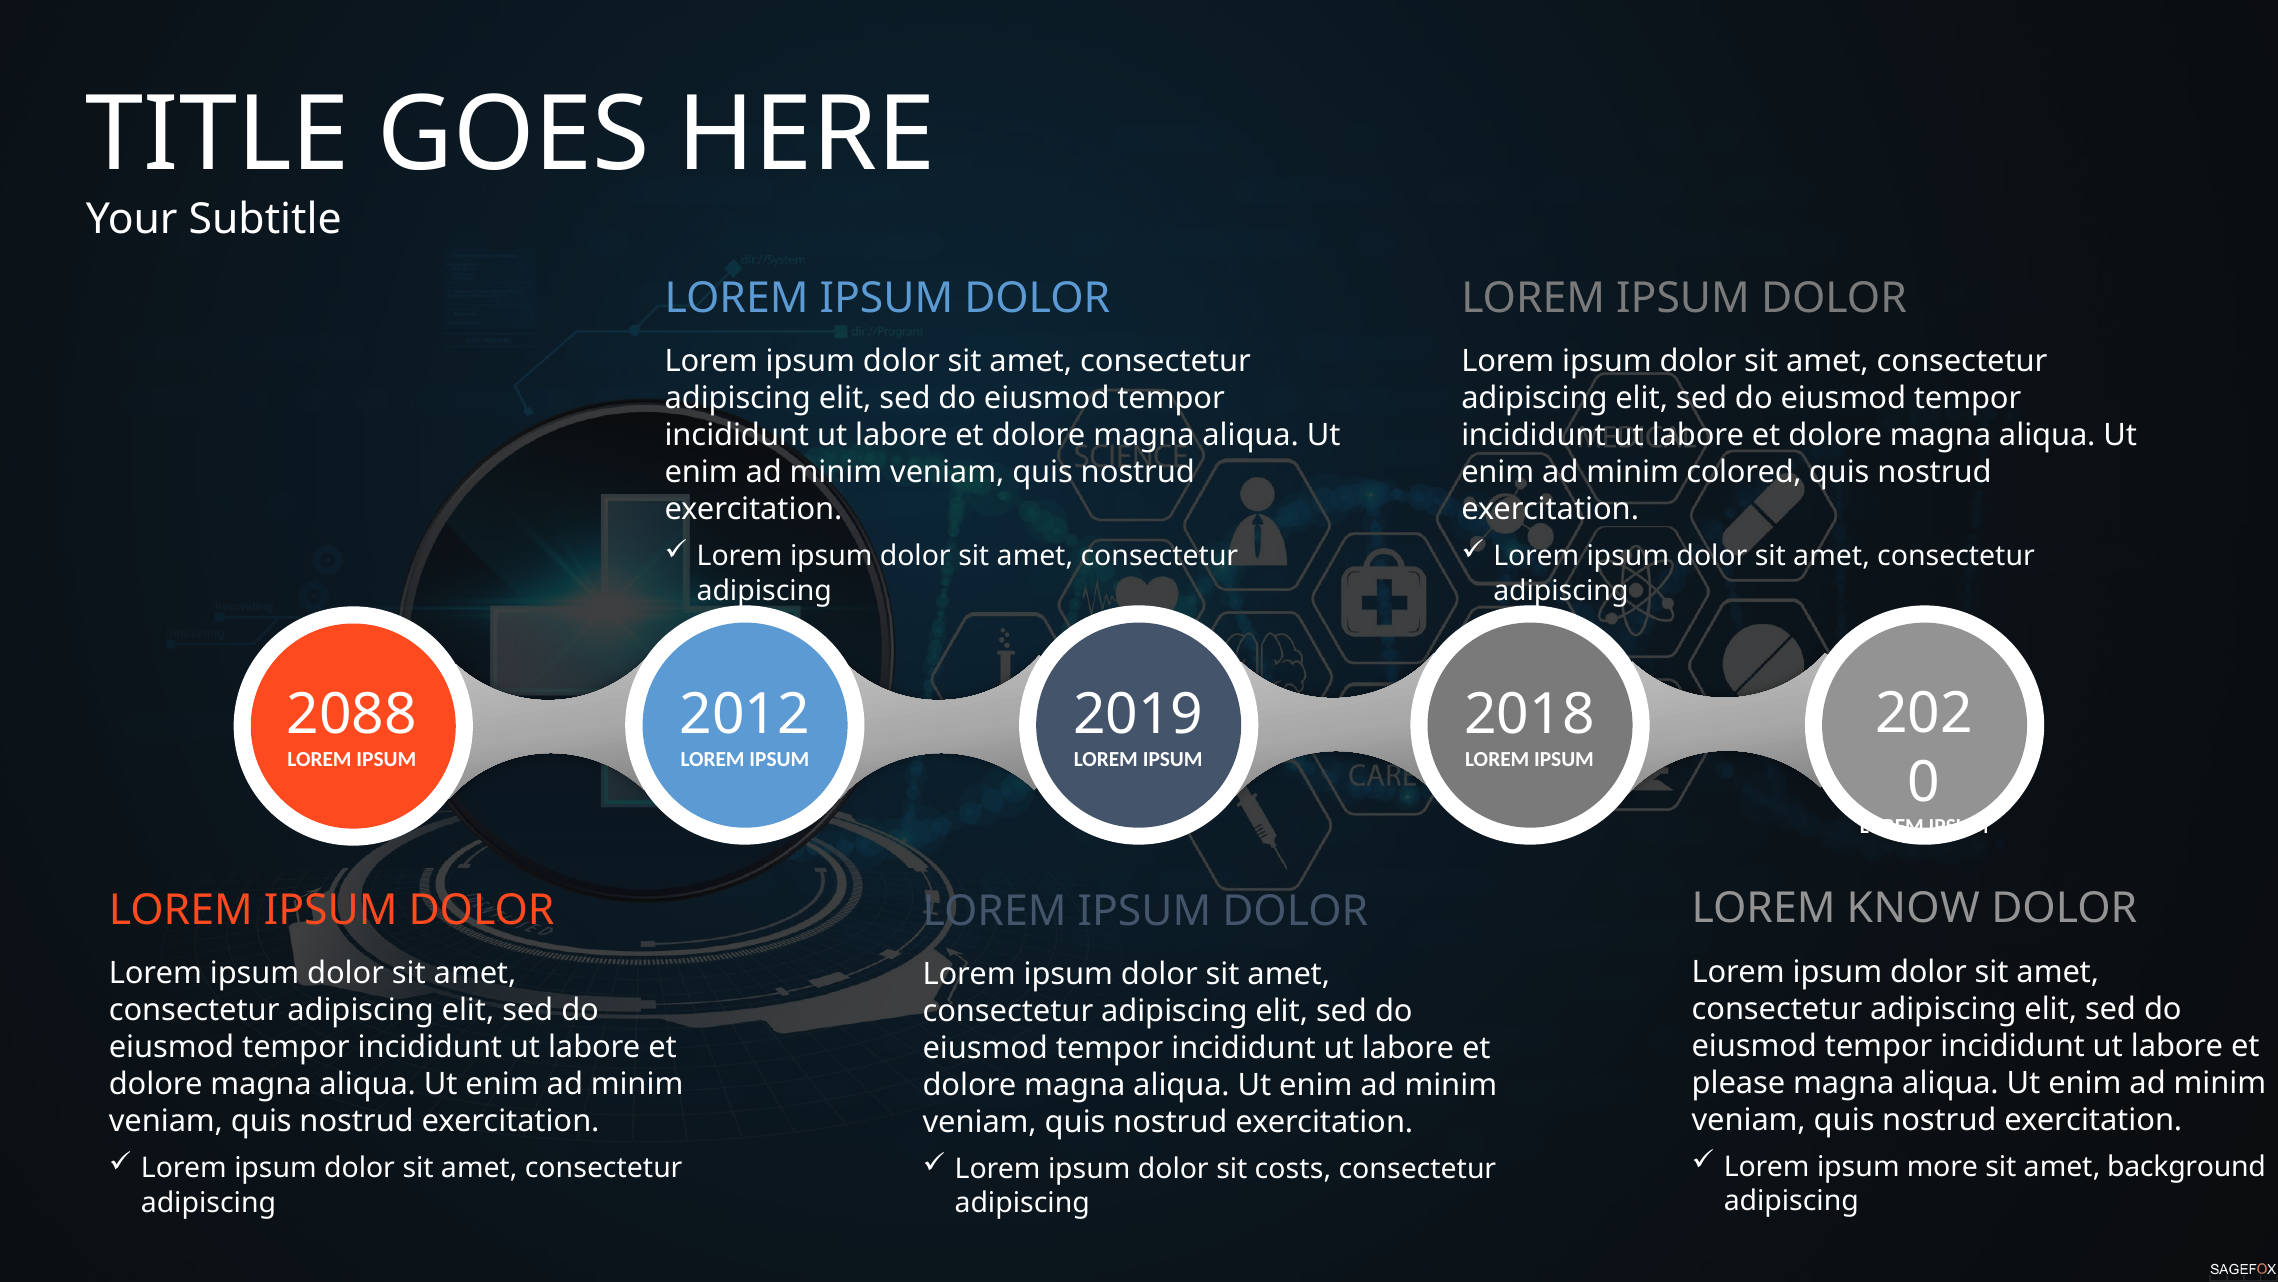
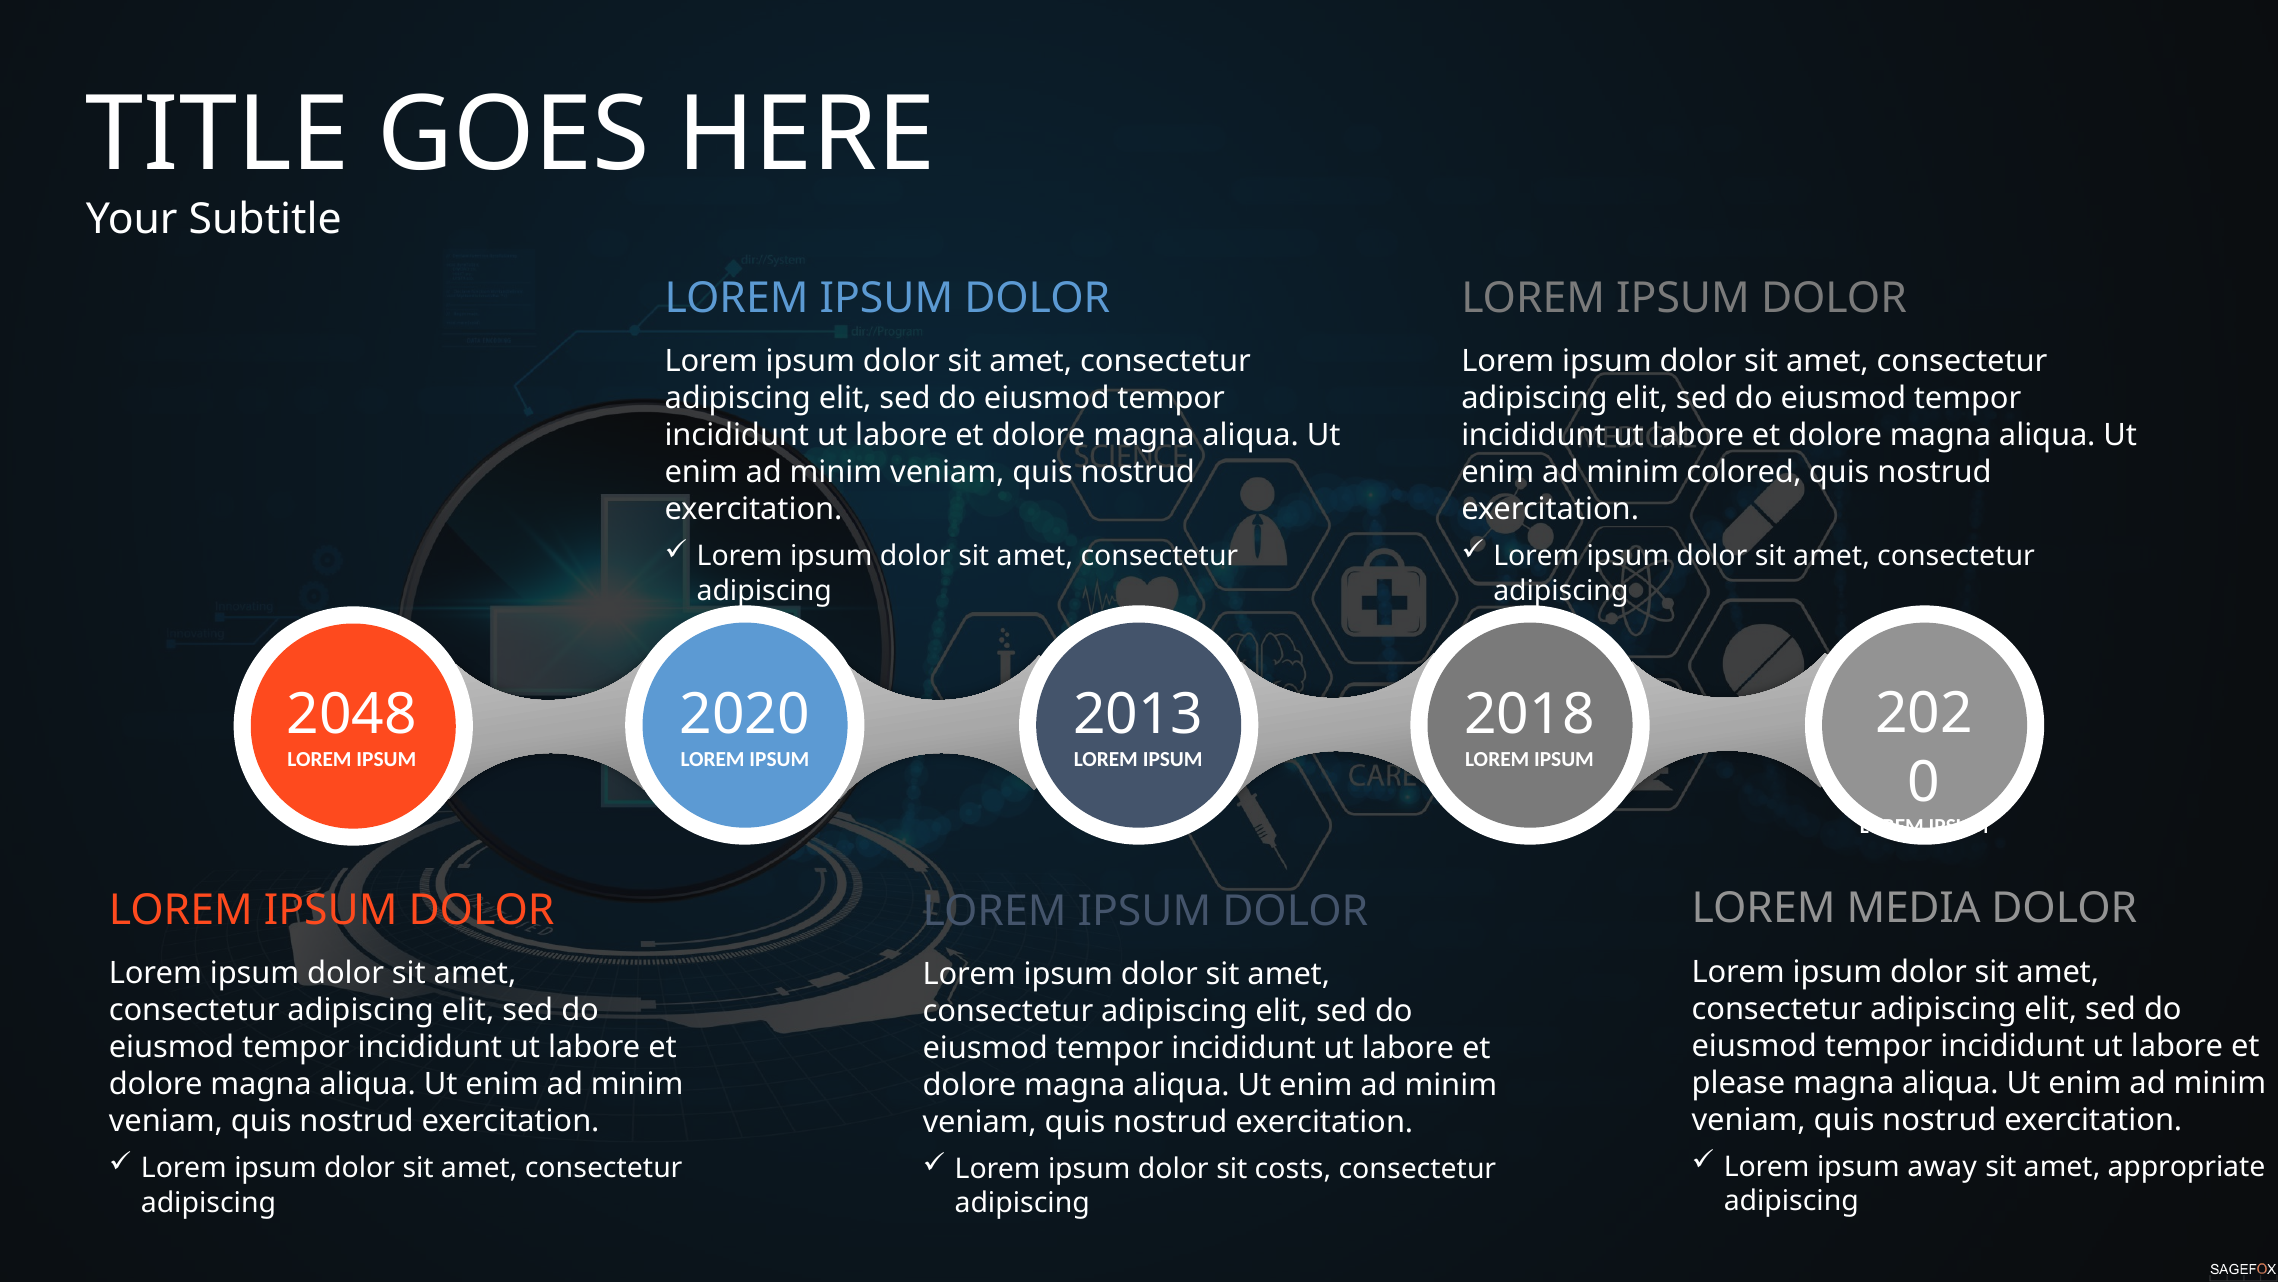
2088: 2088 -> 2048
2012: 2012 -> 2020
2019: 2019 -> 2013
KNOW: KNOW -> MEDIA
more: more -> away
background: background -> appropriate
